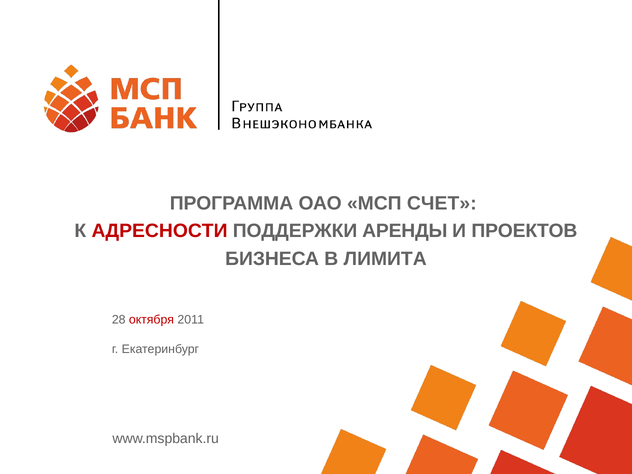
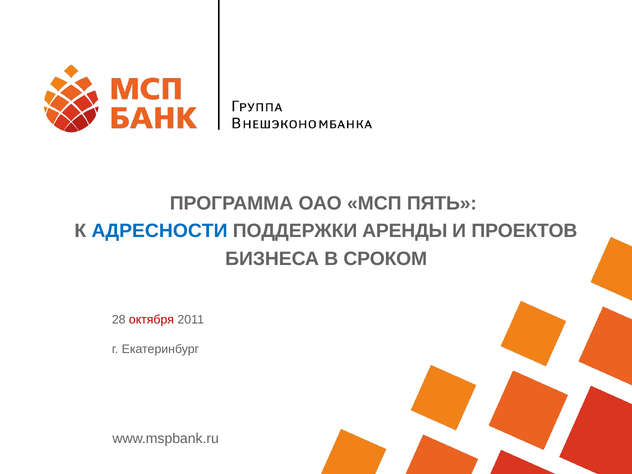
СЧЕТ: СЧЕТ -> ПЯТЬ
АДРЕСНОСТИ colour: red -> blue
ЛИМИТА: ЛИМИТА -> СРОКОМ
